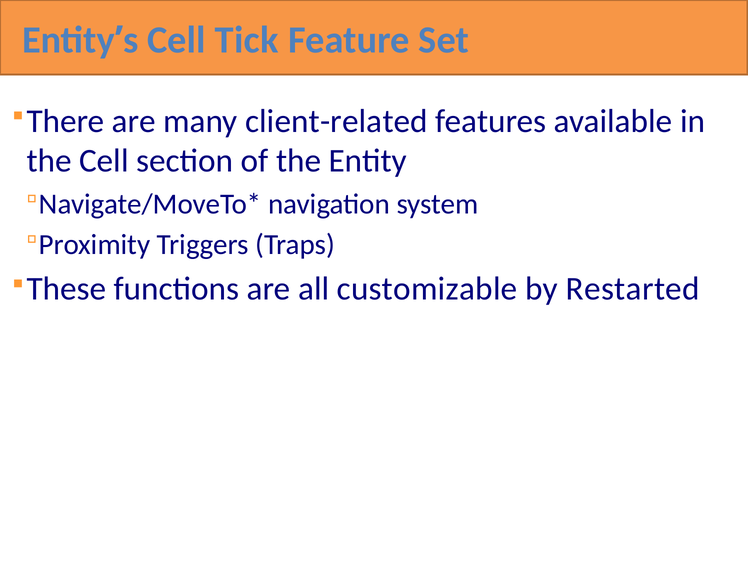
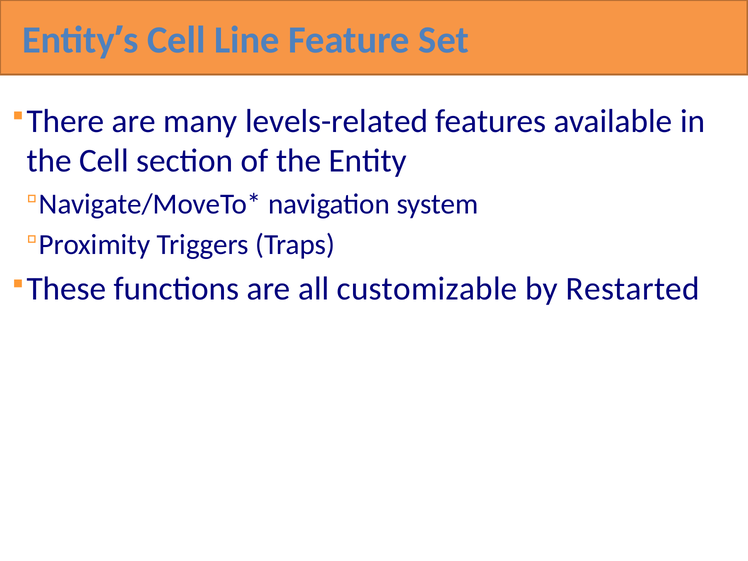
Tick: Tick -> Line
client-related: client-related -> levels-related
